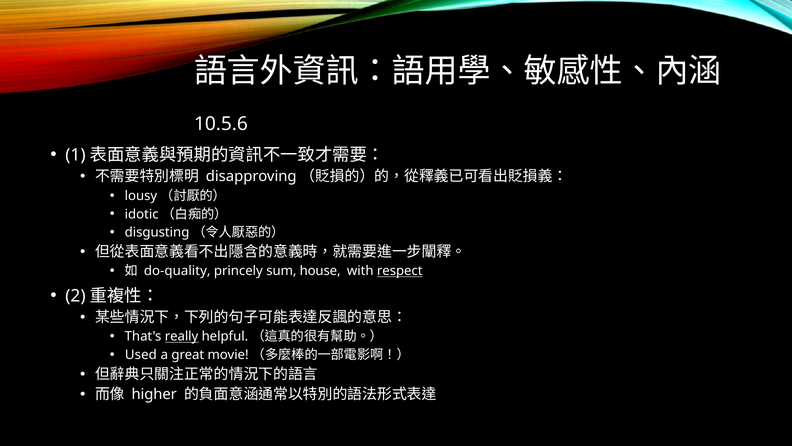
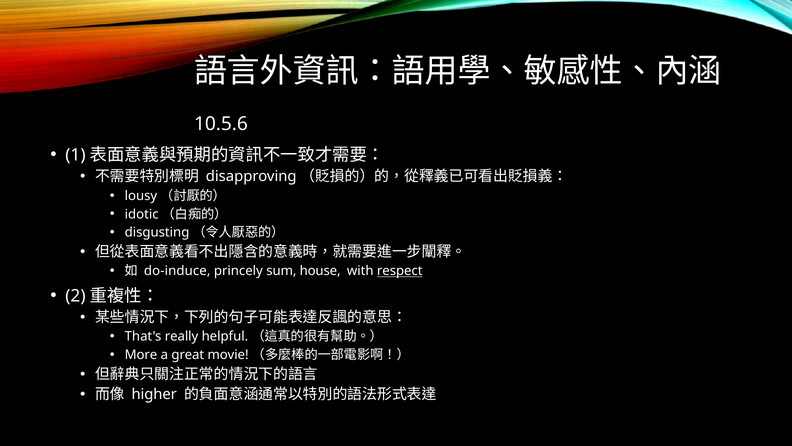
do-quality: do-quality -> do-induce
really underline: present -> none
Used: Used -> More
